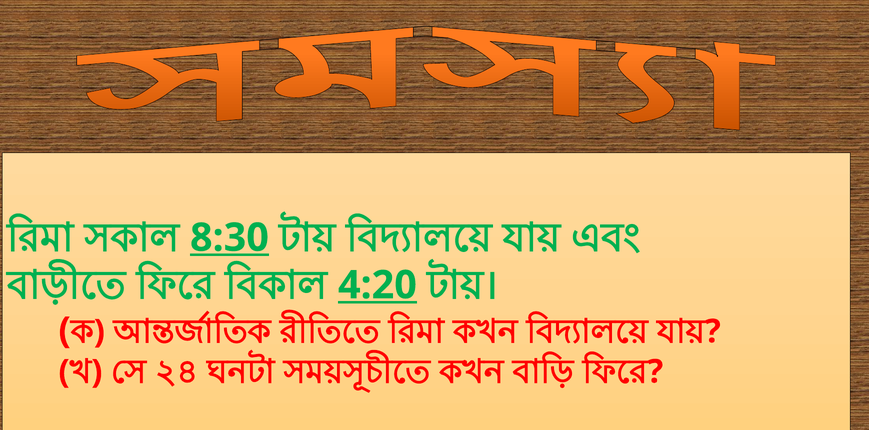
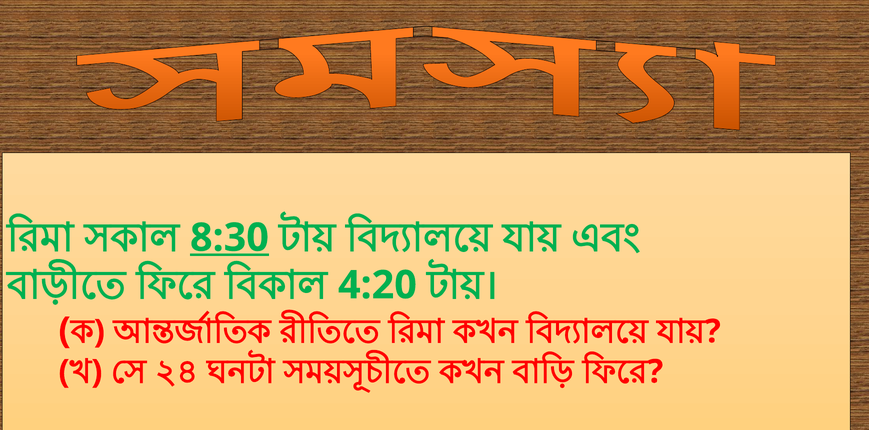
4:20 underline: present -> none
